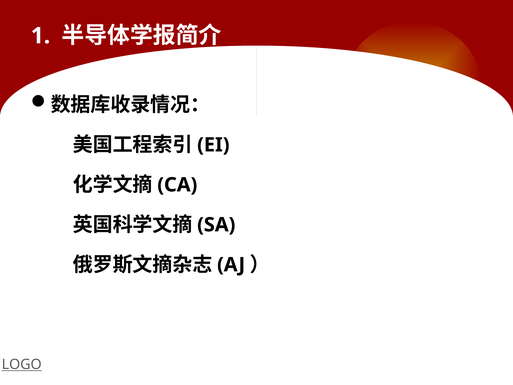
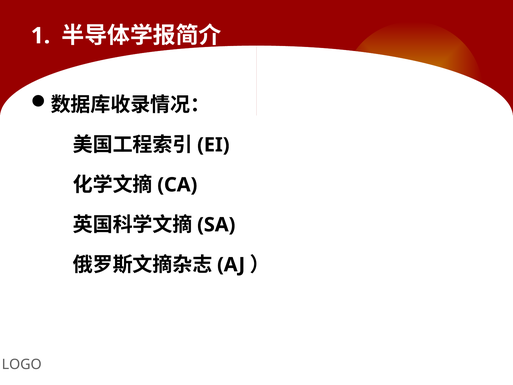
LOGO underline: present -> none
